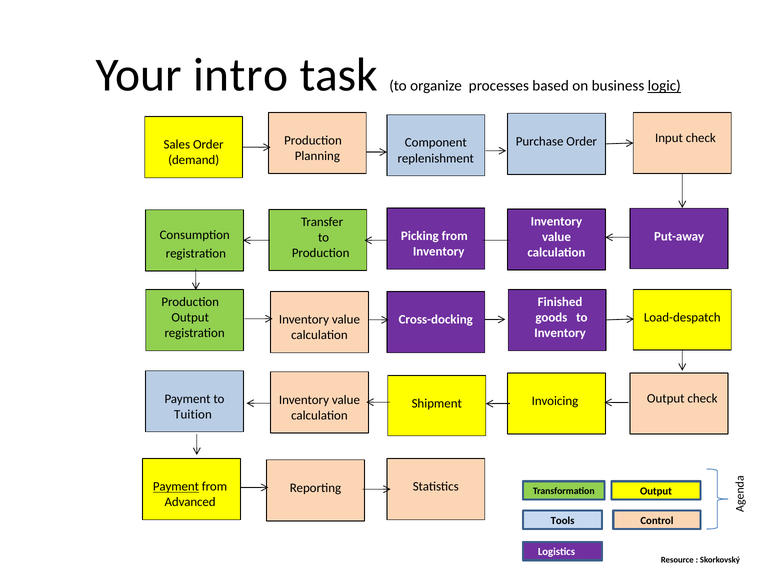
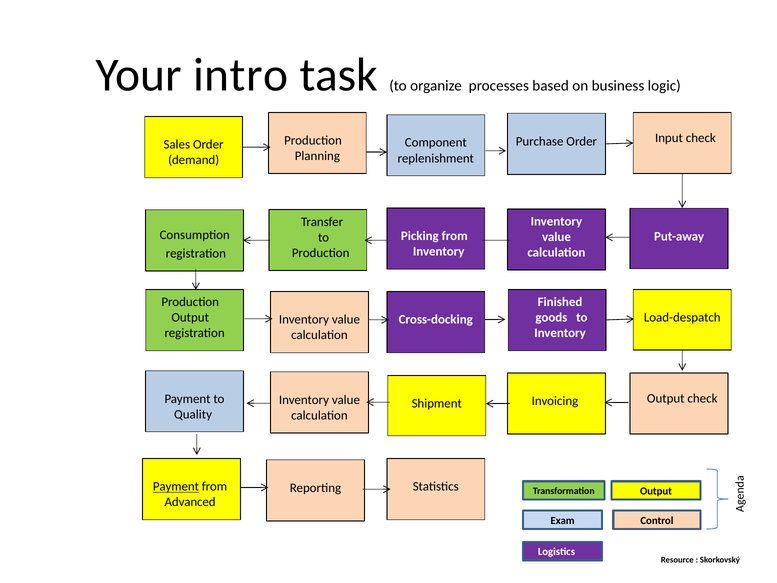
logic underline: present -> none
Tuition: Tuition -> Quality
Tools: Tools -> Exam
